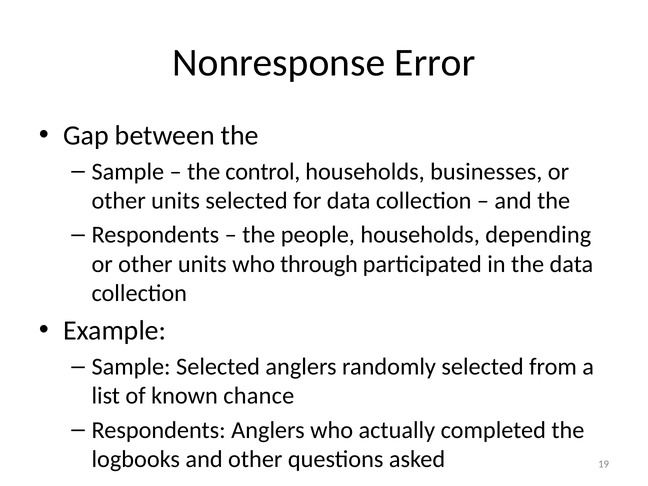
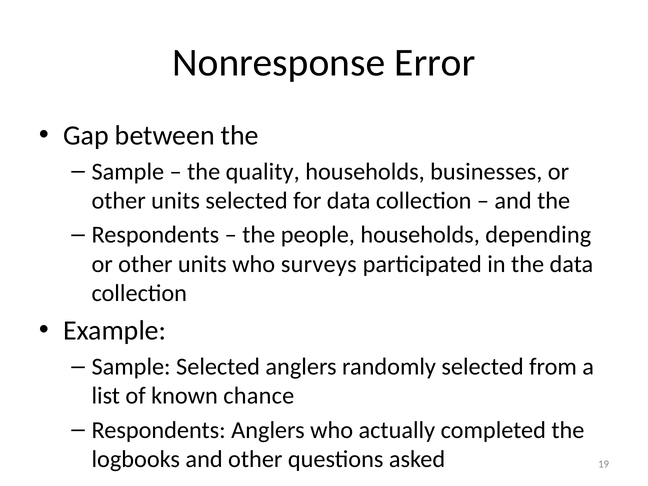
control: control -> quality
through: through -> surveys
